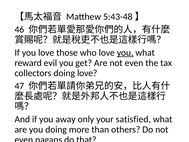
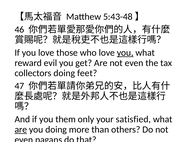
doing love: love -> feet
away: away -> them
are at (21, 129) underline: none -> present
